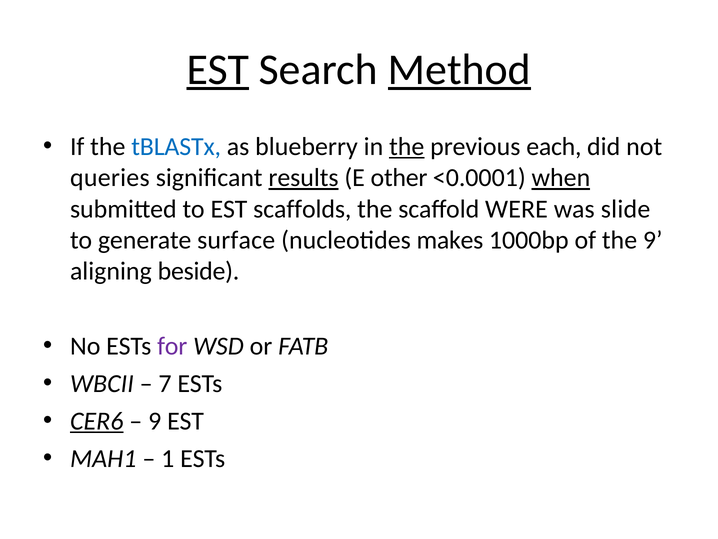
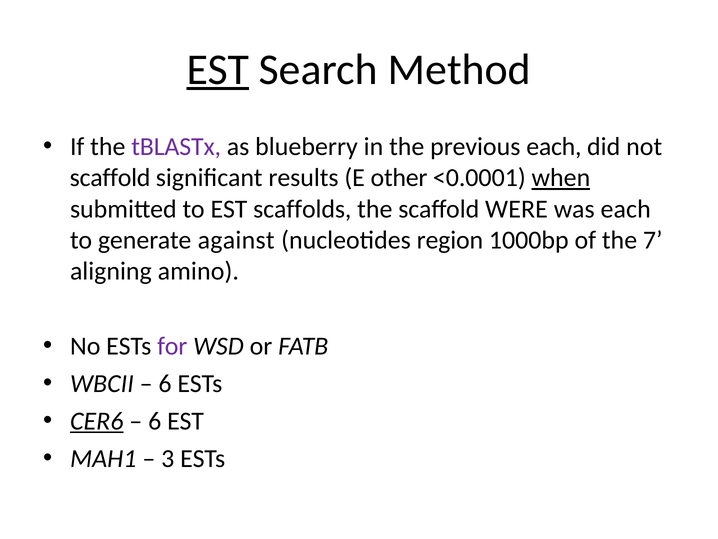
Method underline: present -> none
tBLASTx colour: blue -> purple
the at (407, 147) underline: present -> none
queries at (110, 178): queries -> scaffold
results underline: present -> none
was slide: slide -> each
surface: surface -> against
makes: makes -> region
the 9: 9 -> 7
beside: beside -> amino
7 at (165, 383): 7 -> 6
9 at (155, 421): 9 -> 6
1: 1 -> 3
